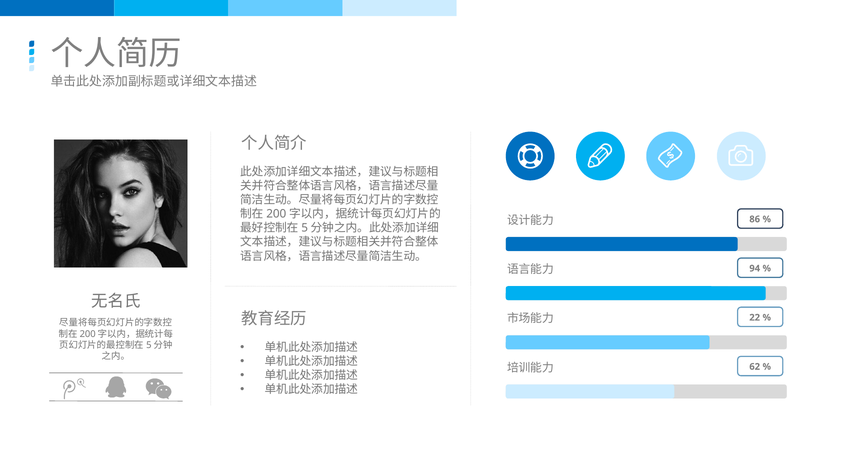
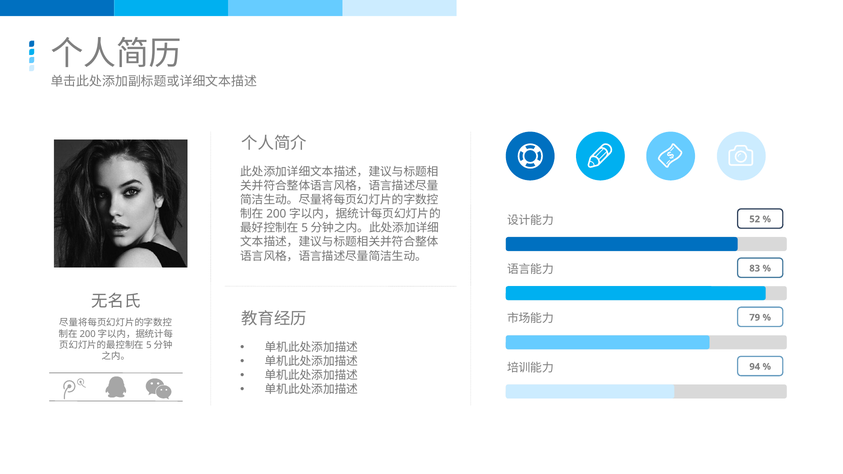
86: 86 -> 52
94: 94 -> 83
22: 22 -> 79
62: 62 -> 94
